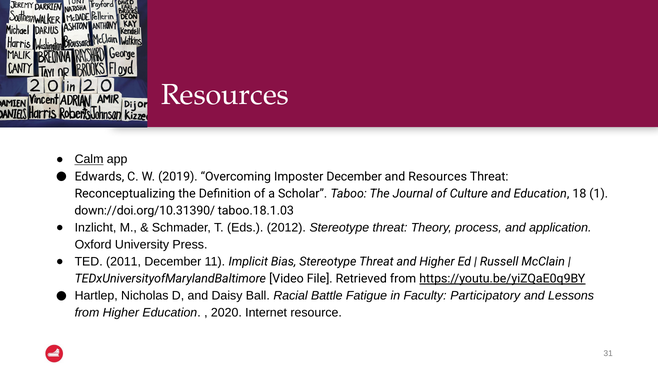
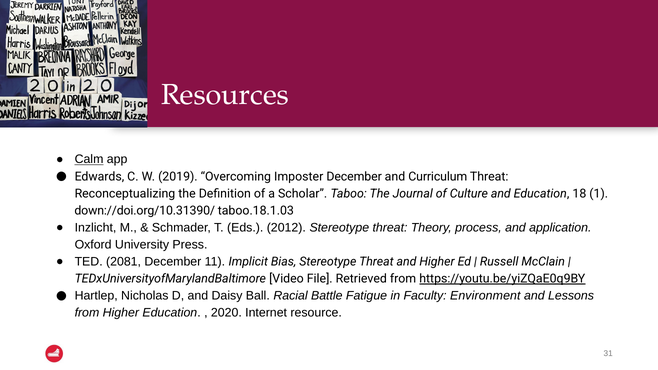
and Resources: Resources -> Curriculum
2011: 2011 -> 2081
Participatory: Participatory -> Environment
